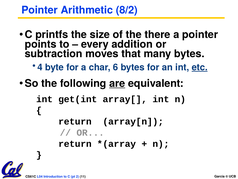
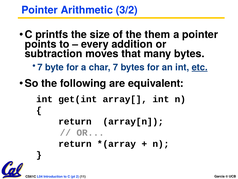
8/2: 8/2 -> 3/2
there: there -> them
4 at (40, 67): 4 -> 7
char 6: 6 -> 7
are underline: present -> none
